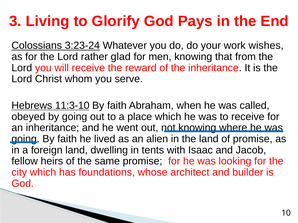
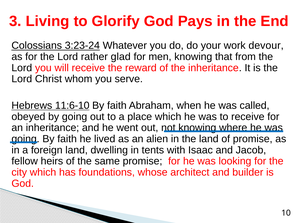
wishes: wishes -> devour
11:3-10: 11:3-10 -> 11:6-10
